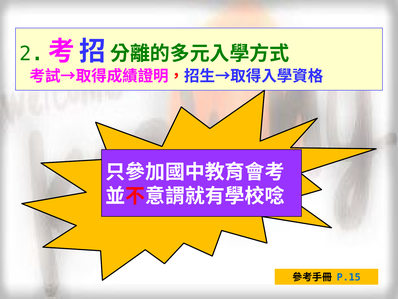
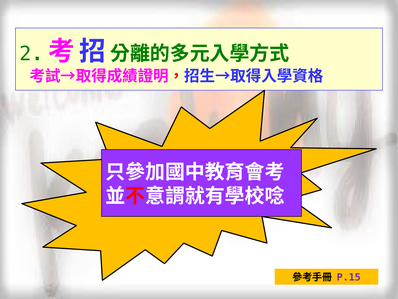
P.15 colour: blue -> purple
